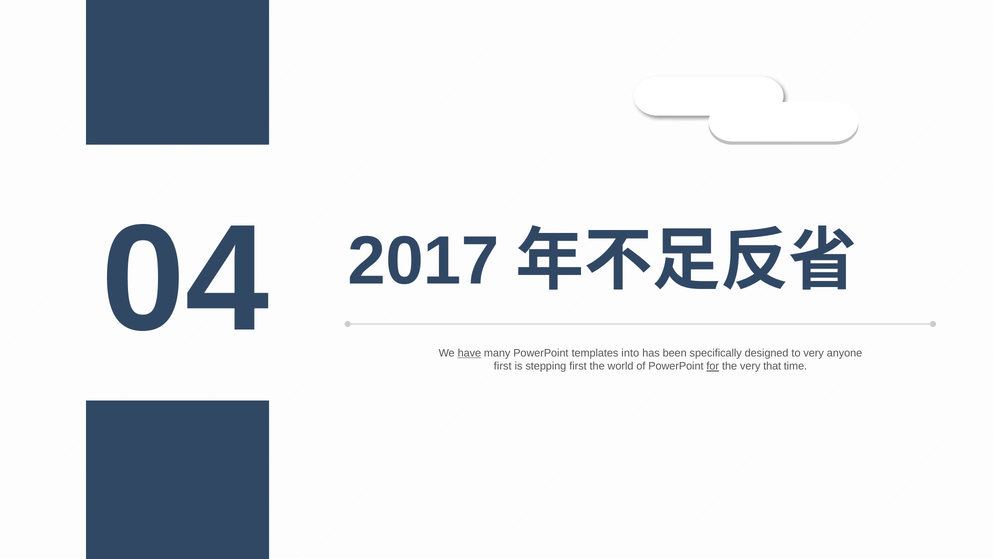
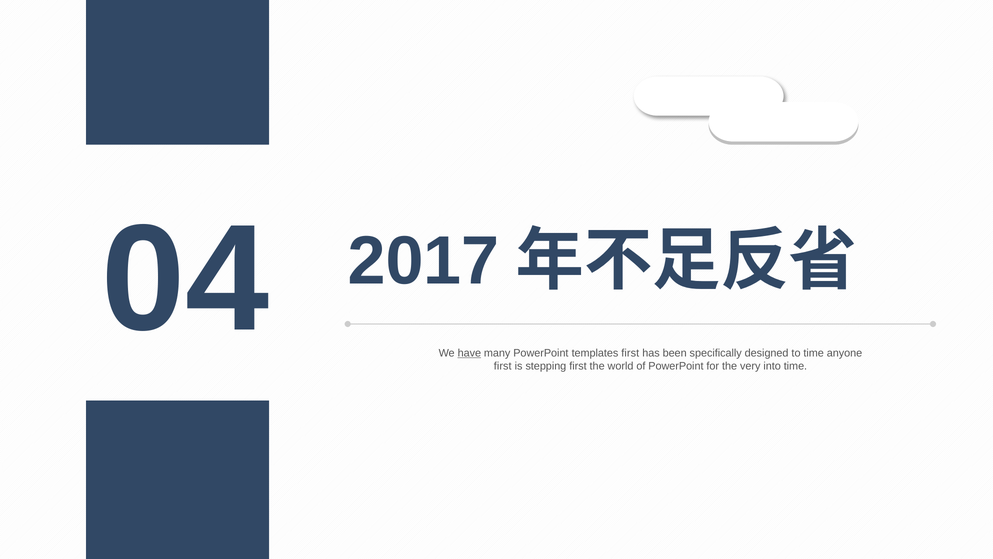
templates into: into -> first
to very: very -> time
for underline: present -> none
that: that -> into
